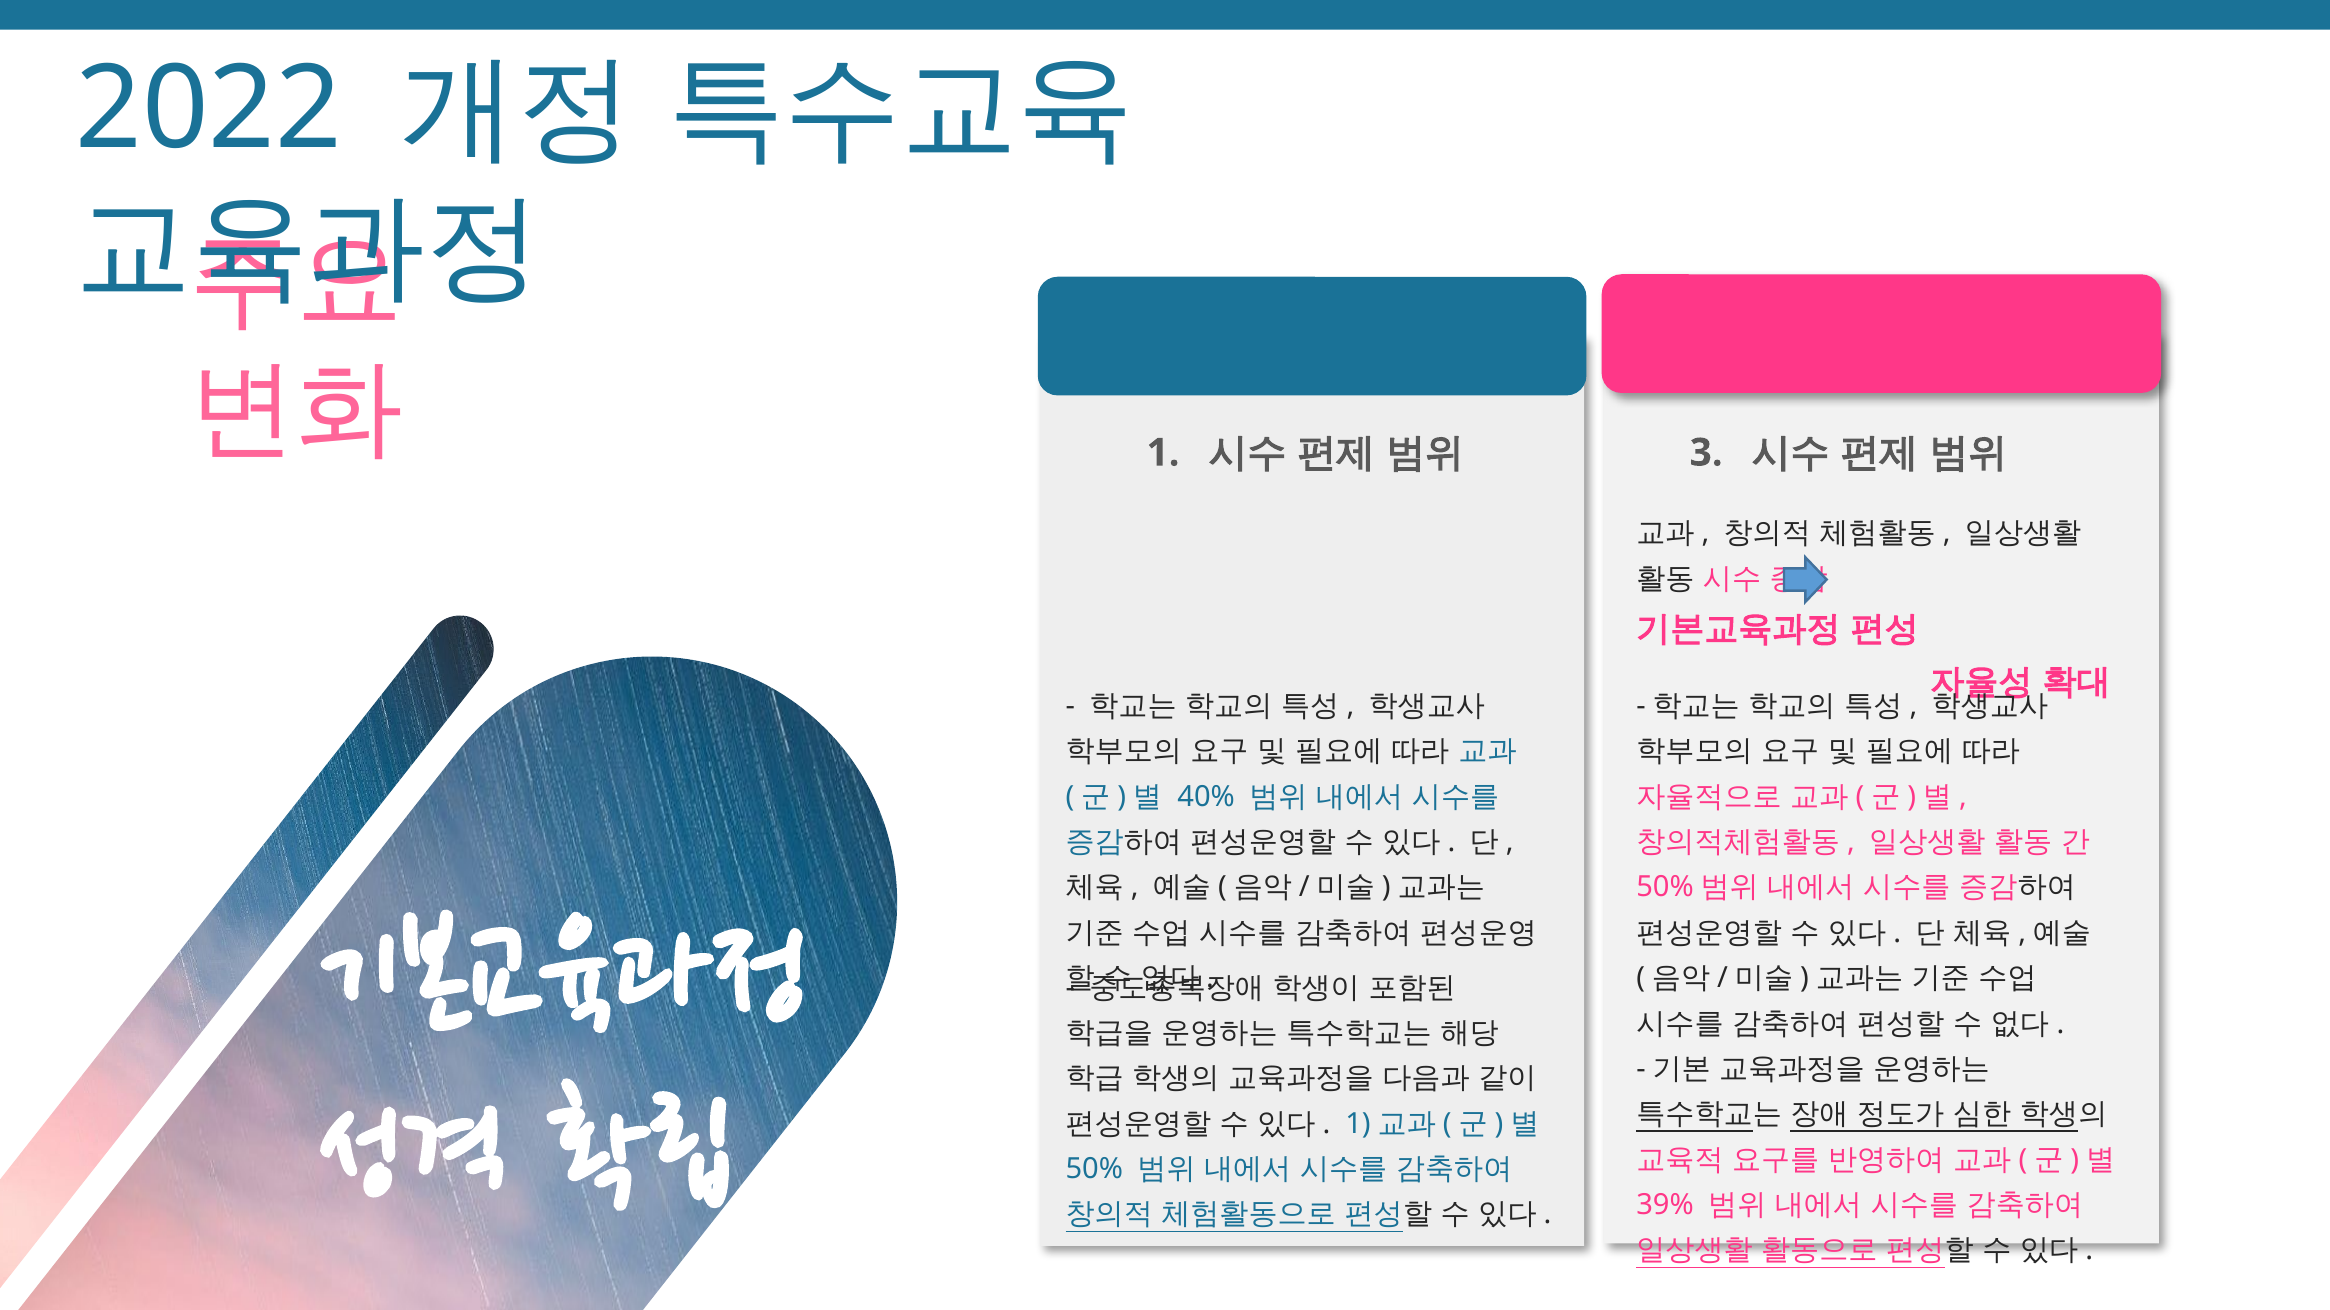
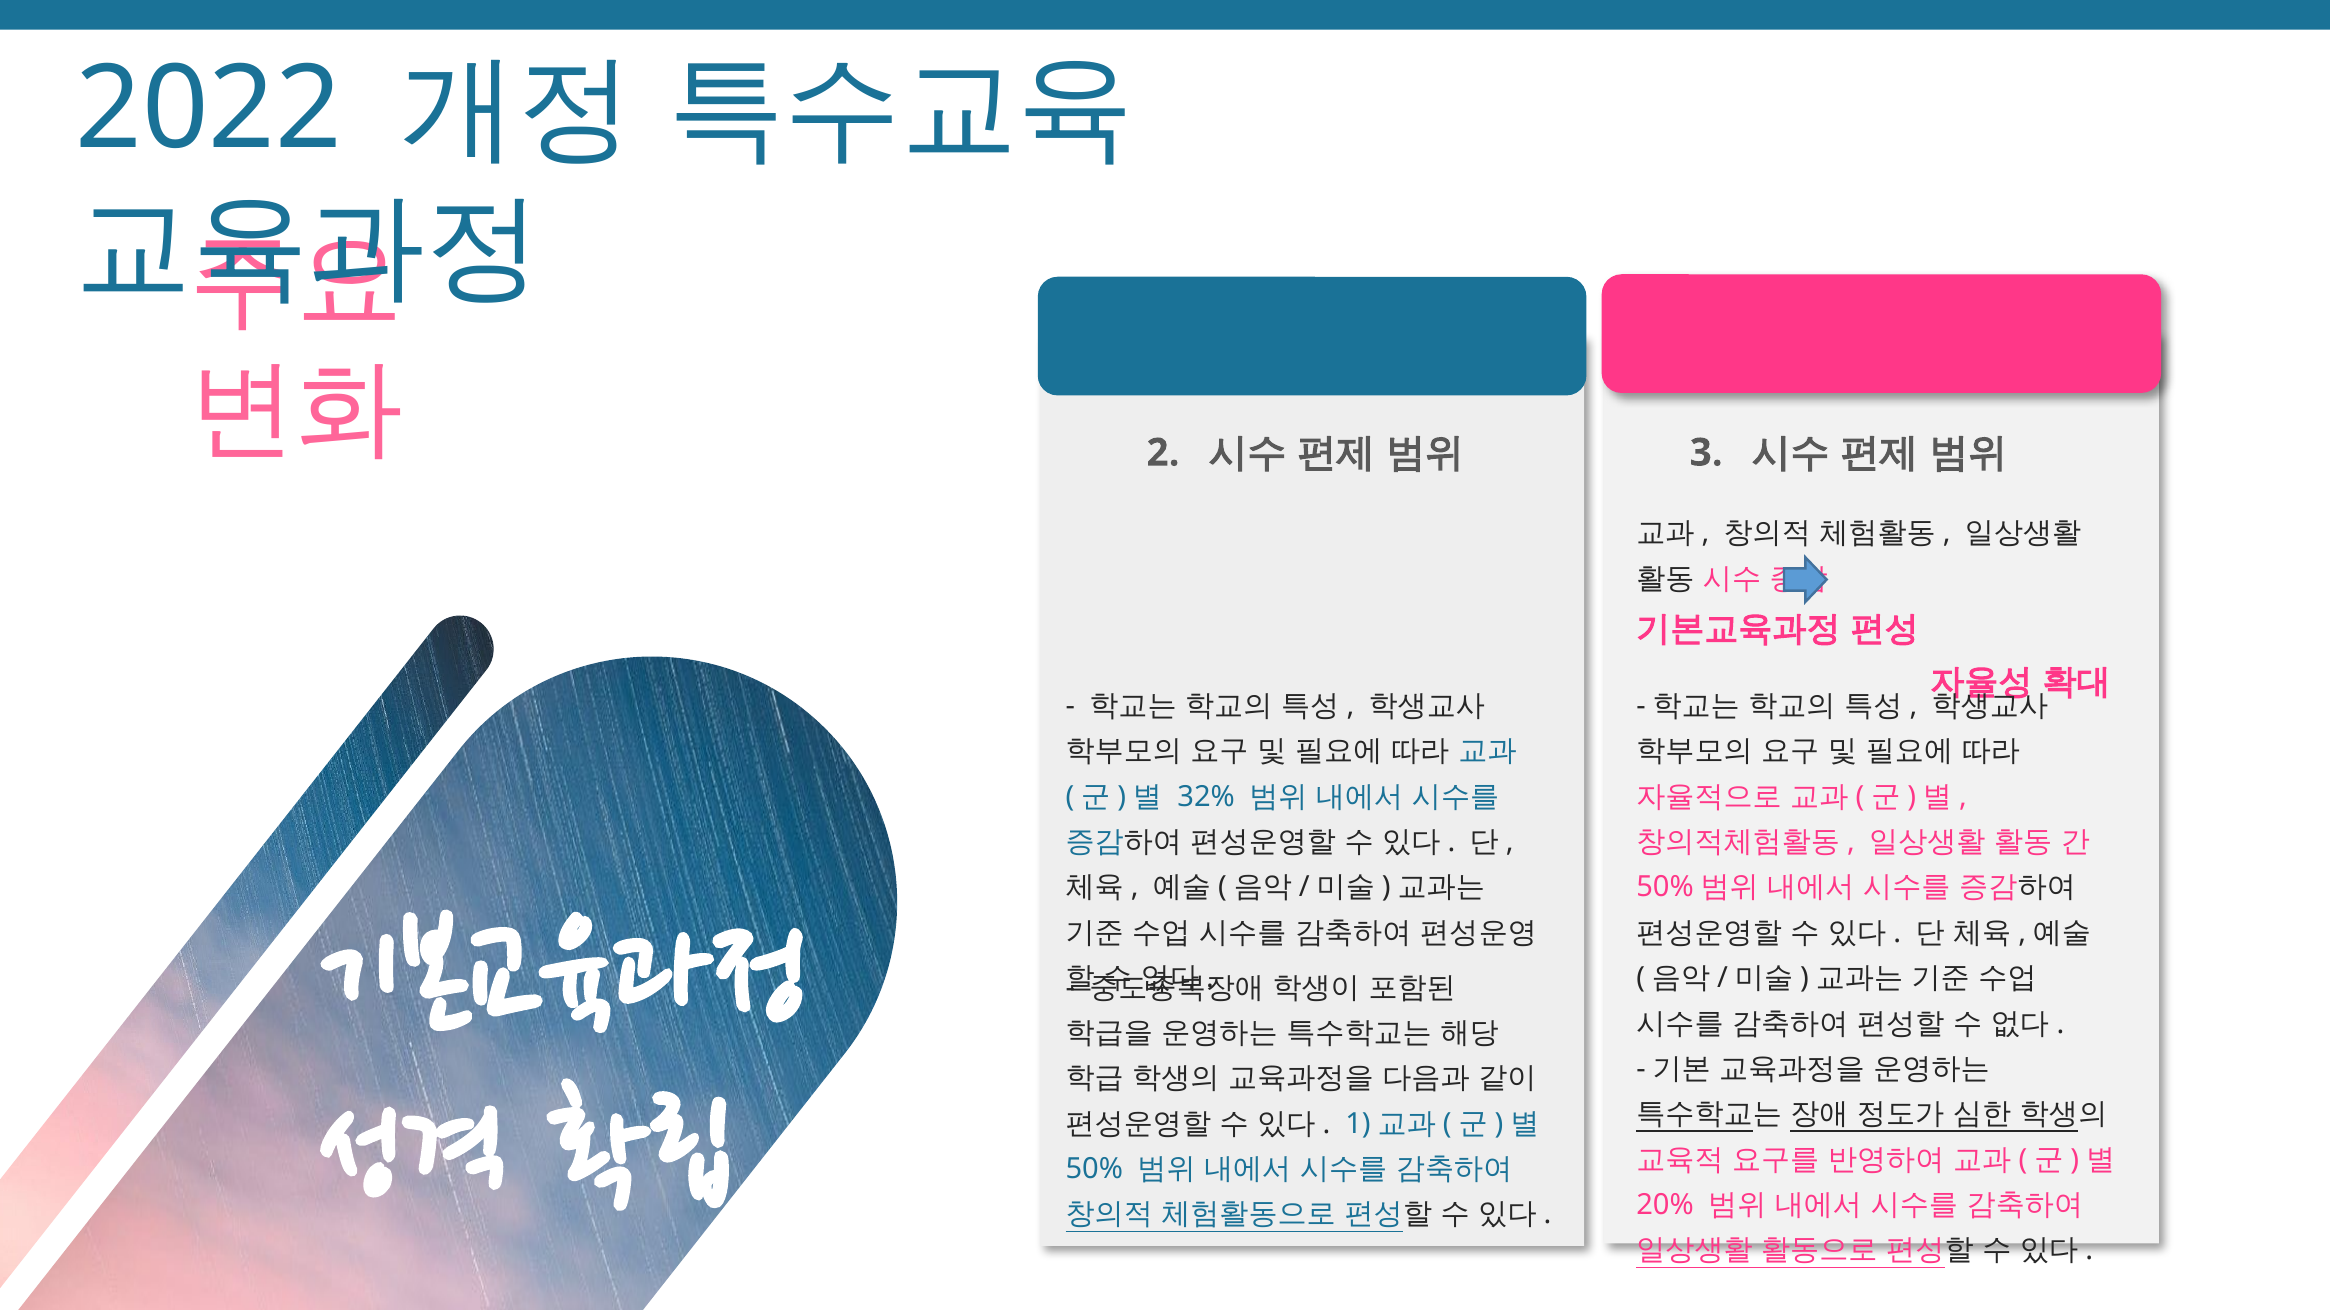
1: 1 -> 2
40%: 40% -> 32%
39%: 39% -> 20%
